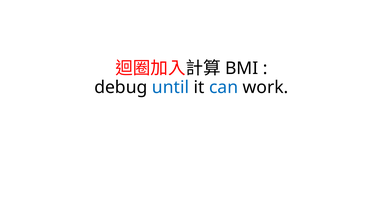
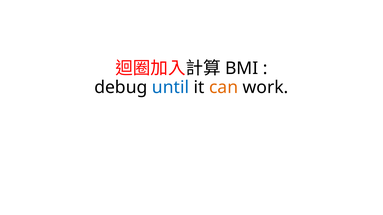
can colour: blue -> orange
